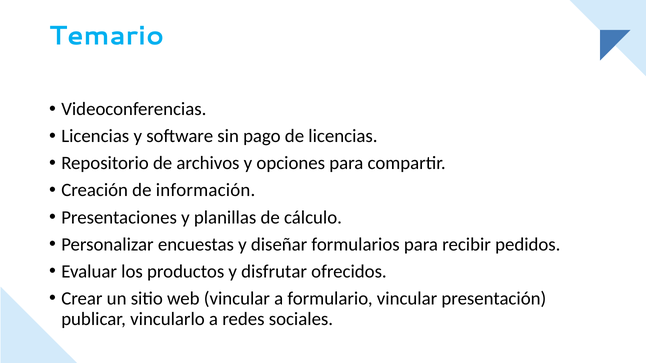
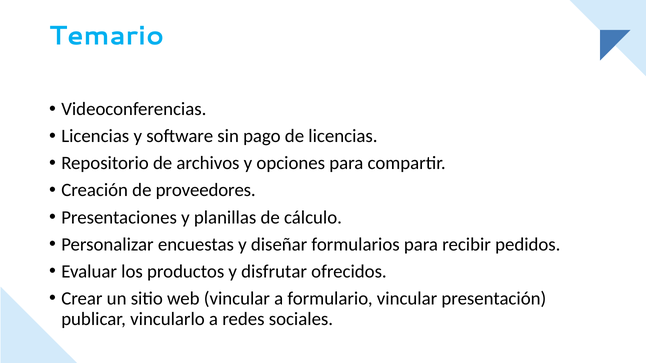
información: información -> proveedores
